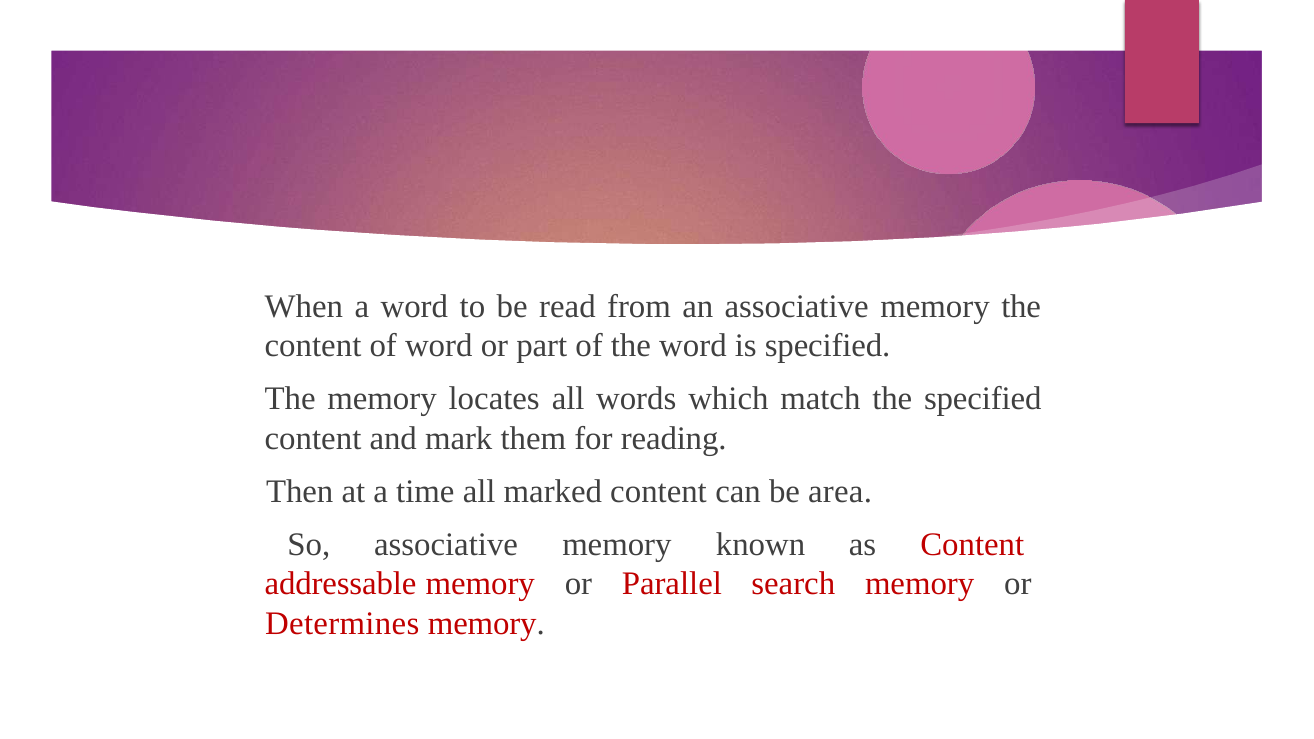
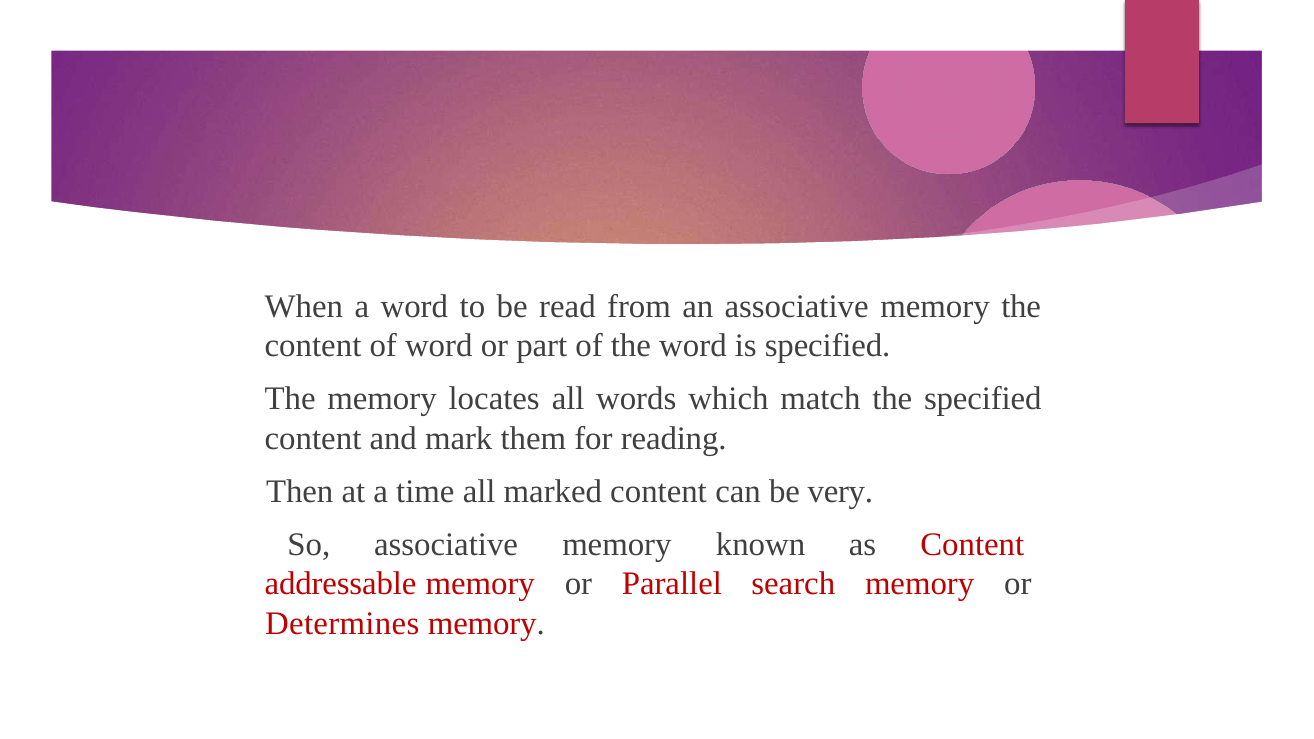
area: area -> very
